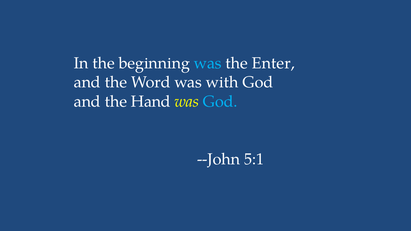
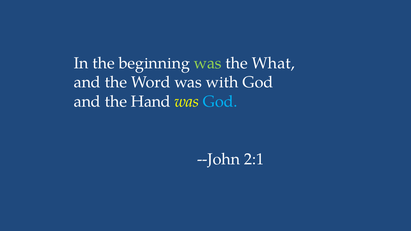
was at (208, 63) colour: light blue -> light green
Enter: Enter -> What
5:1: 5:1 -> 2:1
